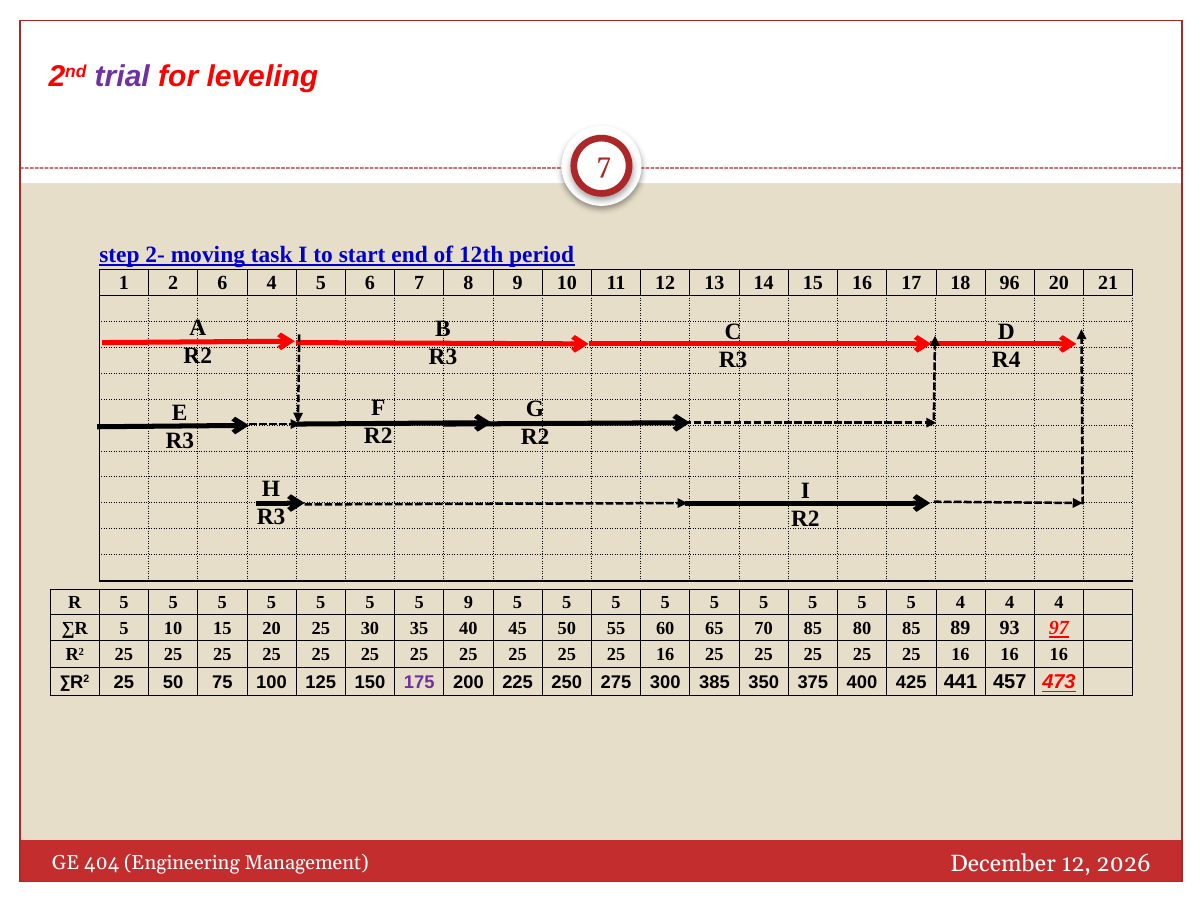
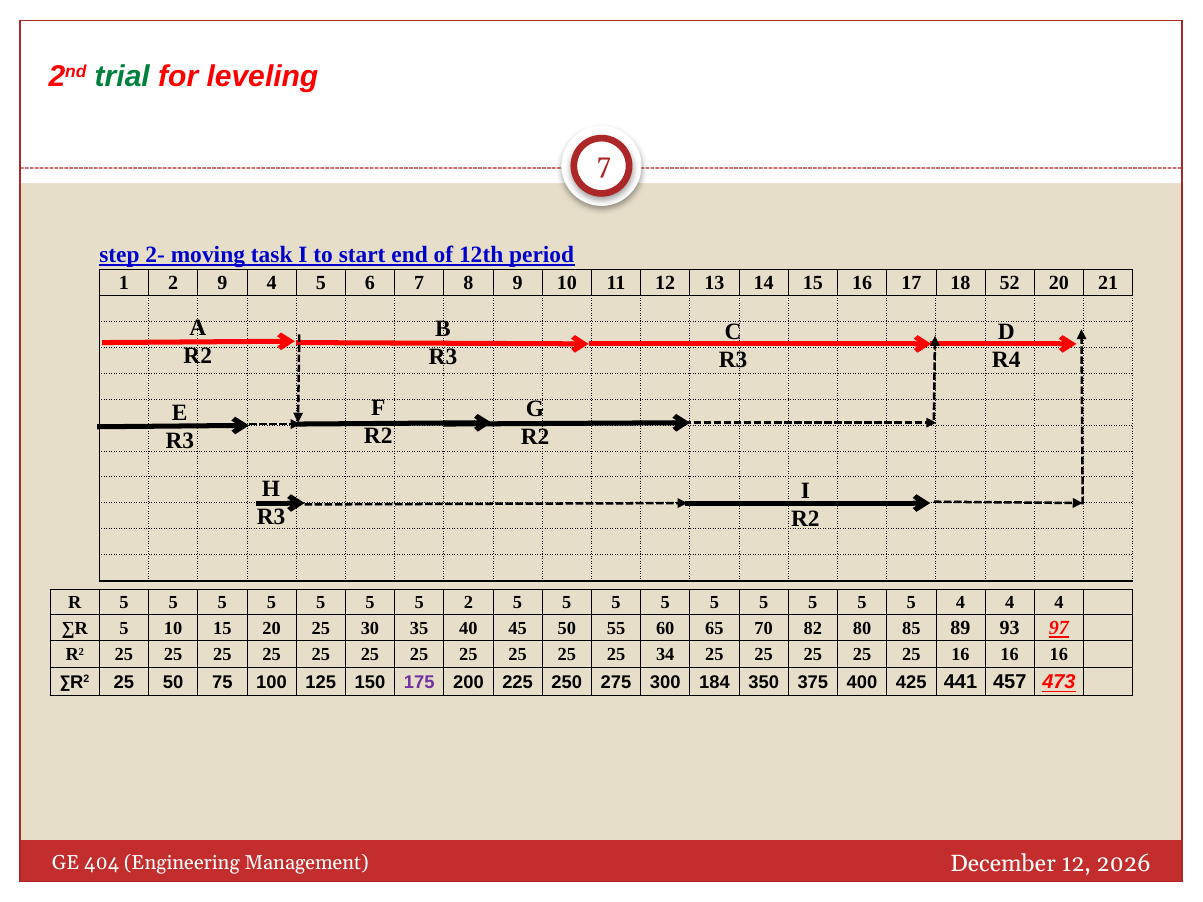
trial colour: purple -> green
2 6: 6 -> 9
96: 96 -> 52
5 9: 9 -> 2
70 85: 85 -> 82
16 at (665, 655): 16 -> 34
385: 385 -> 184
